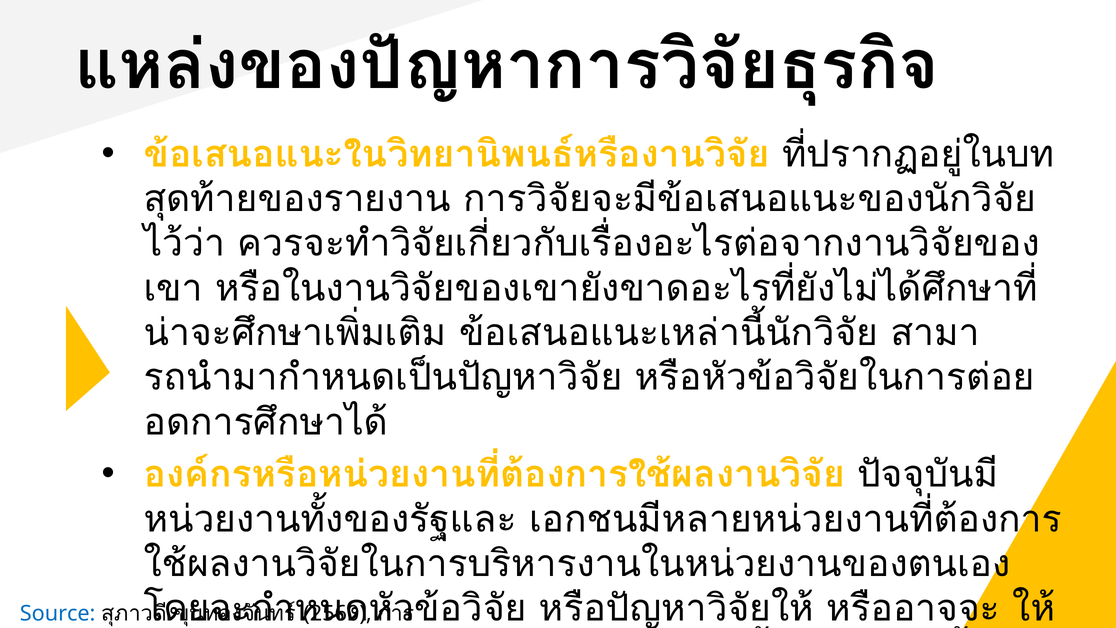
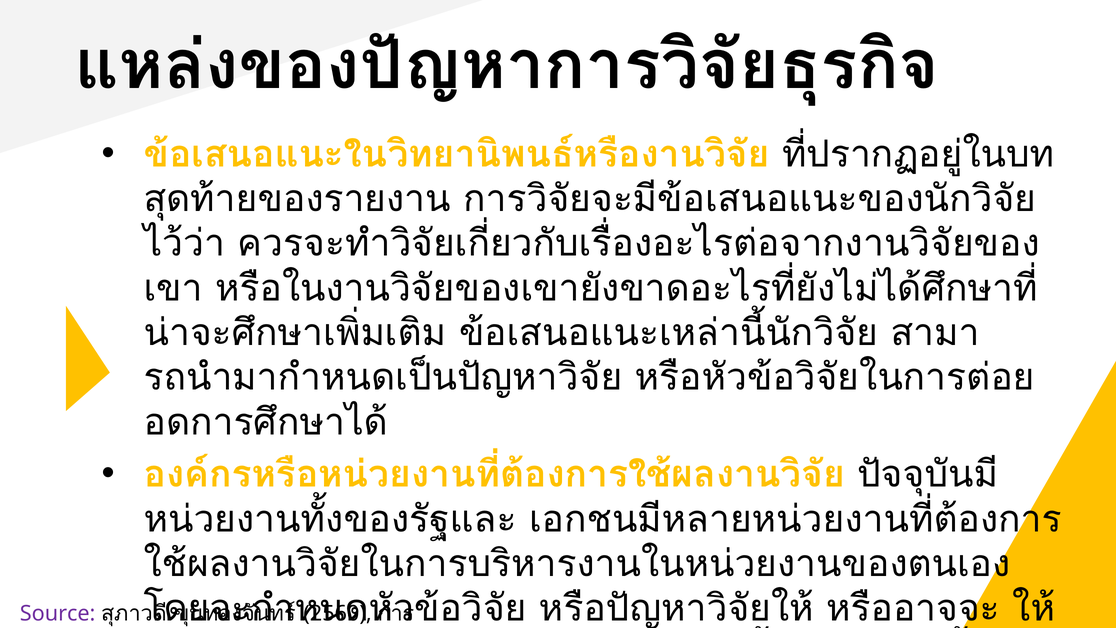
Source colour: blue -> purple
